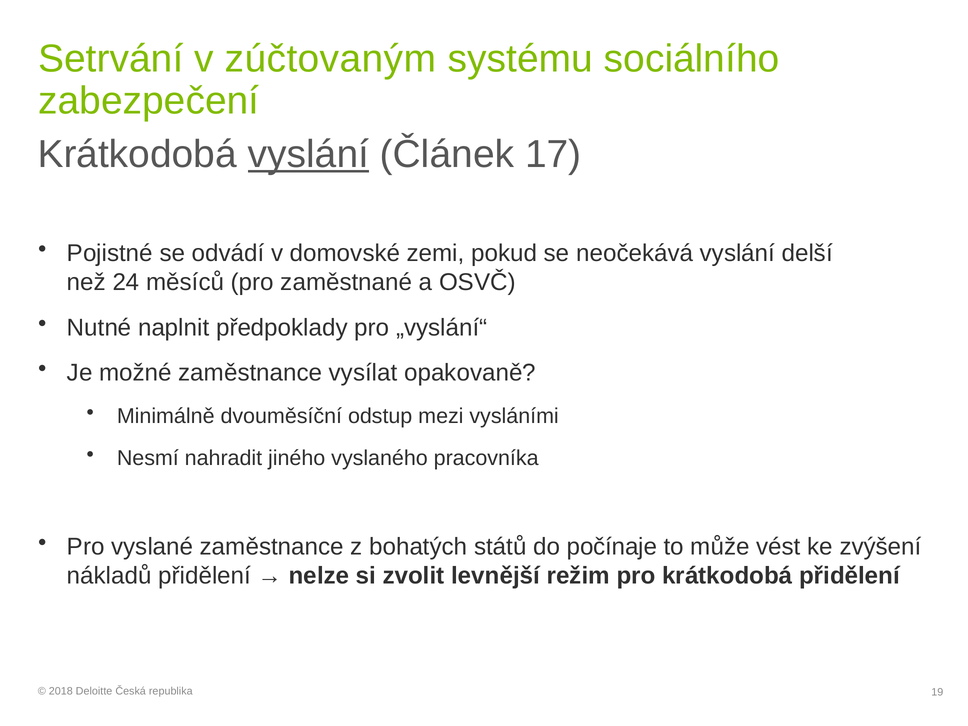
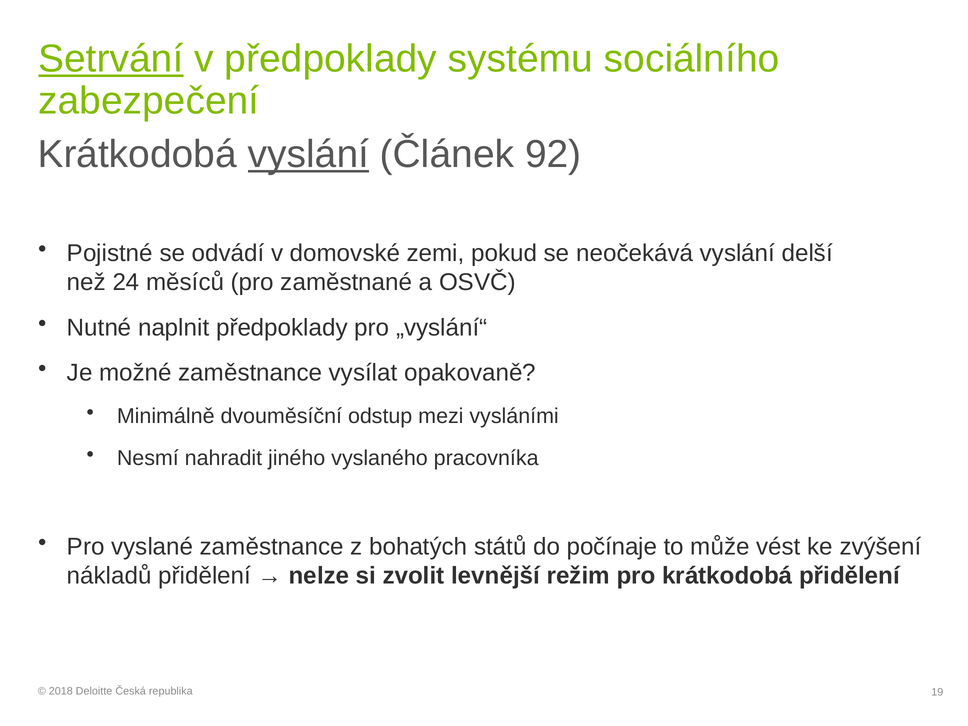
Setrvání underline: none -> present
v zúčtovaným: zúčtovaným -> předpoklady
17: 17 -> 92
